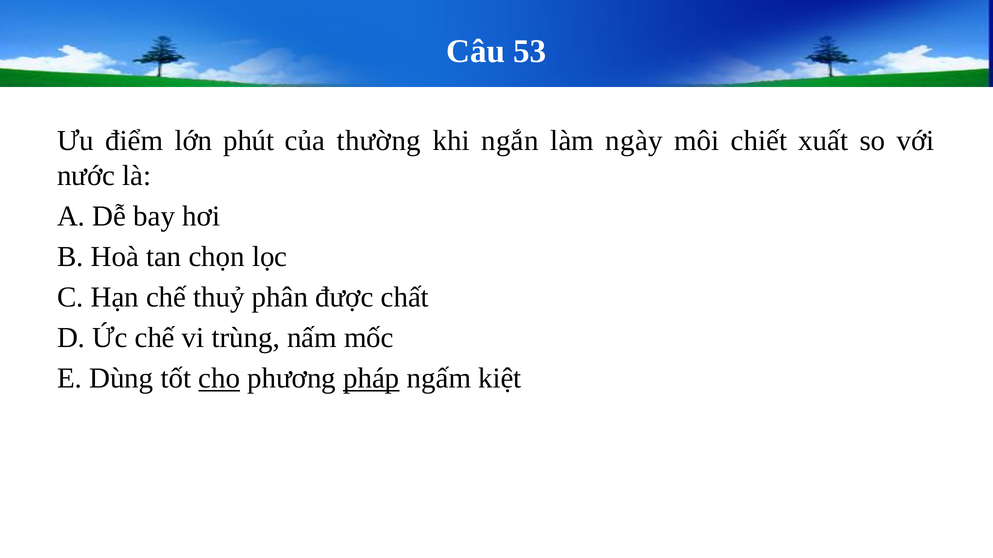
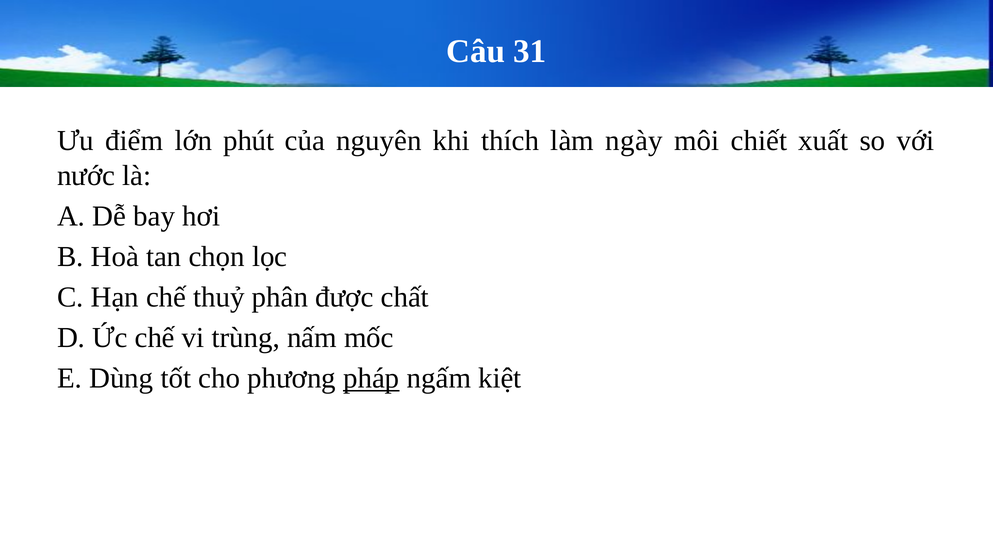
53: 53 -> 31
thường: thường -> nguyên
ngắn: ngắn -> thích
cho underline: present -> none
